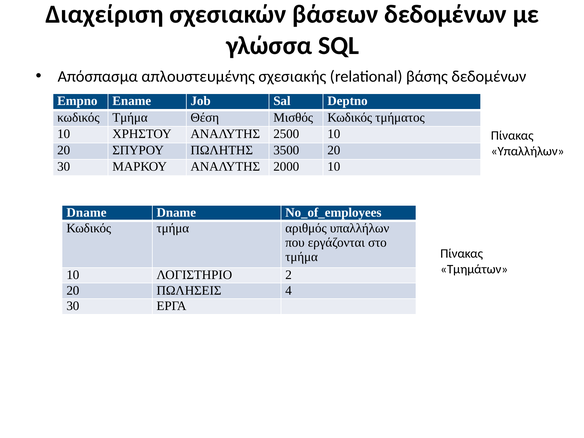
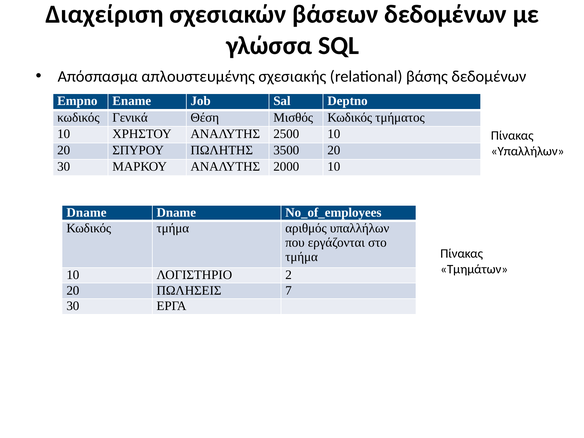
Τμήμα at (130, 117): Τμήμα -> Γενικά
4: 4 -> 7
